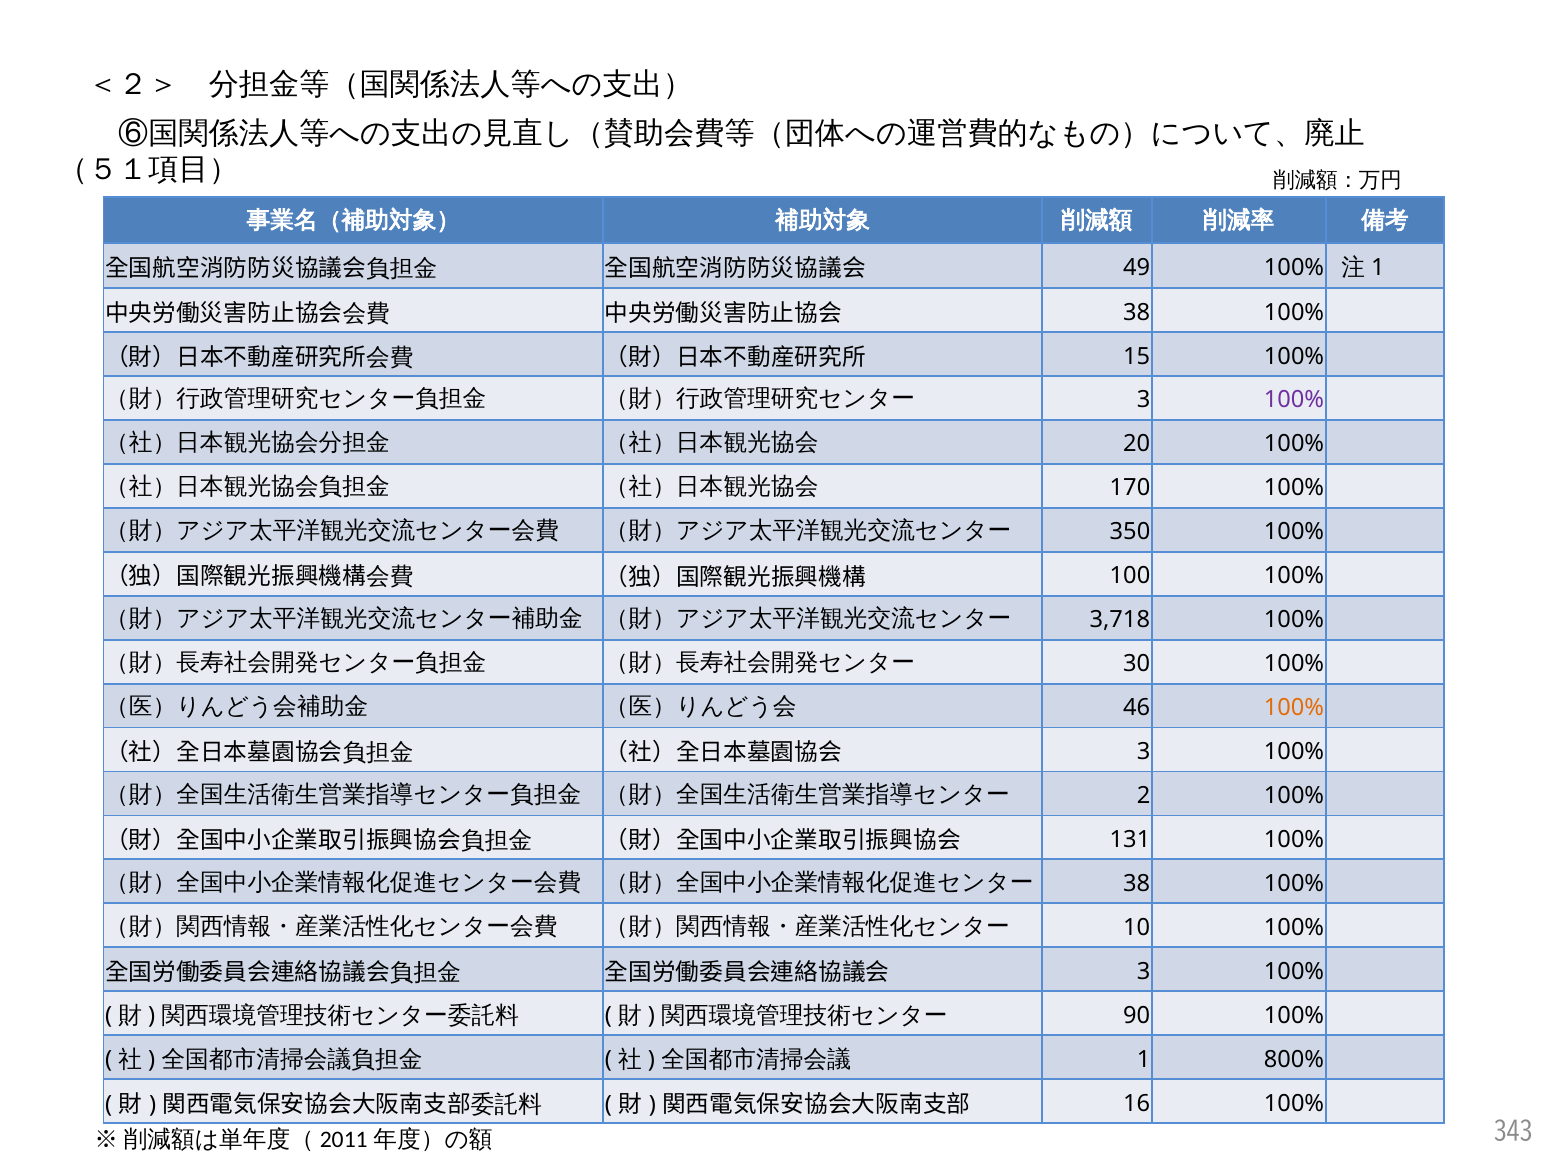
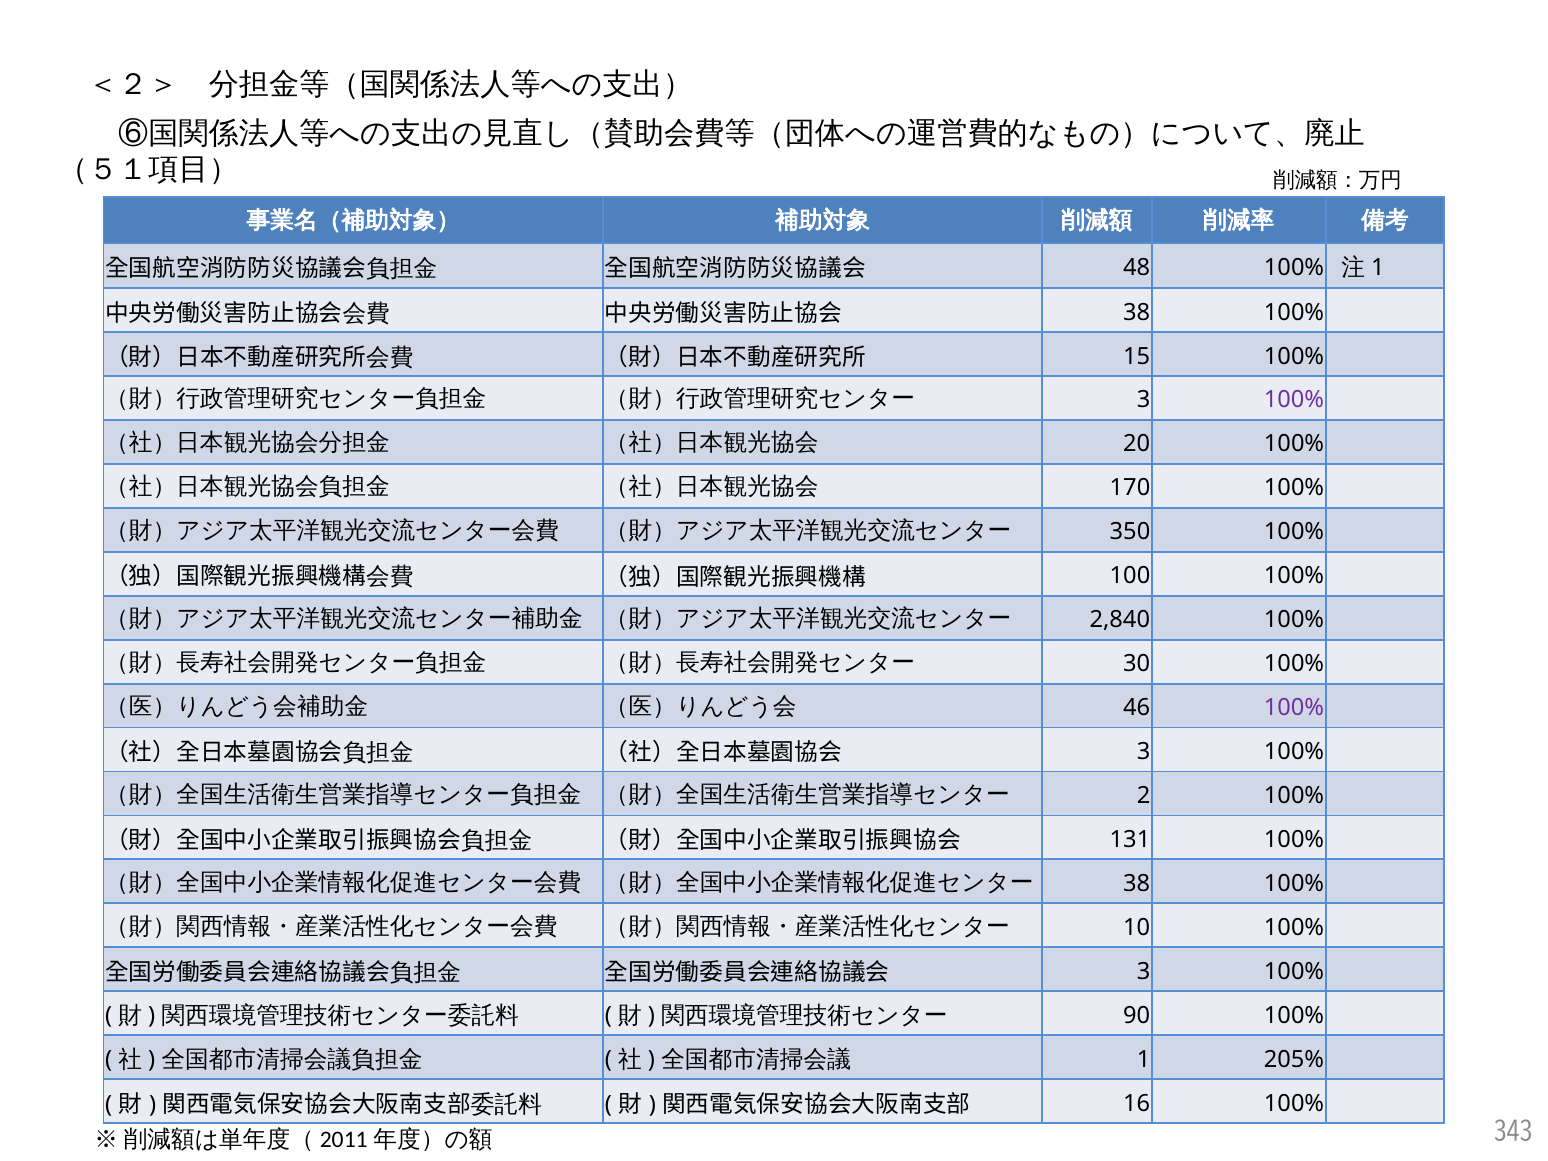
49: 49 -> 48
3,718: 3,718 -> 2,840
100% at (1294, 708) colour: orange -> purple
800%: 800% -> 205%
